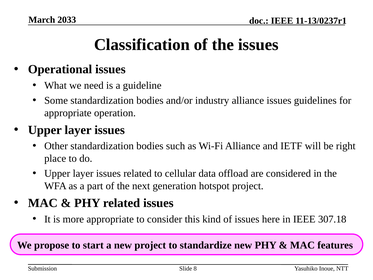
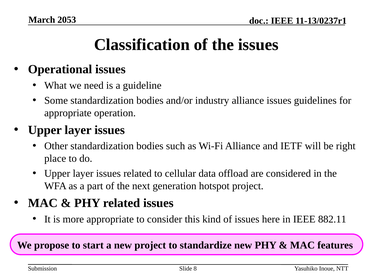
2033: 2033 -> 2053
307.18: 307.18 -> 882.11
